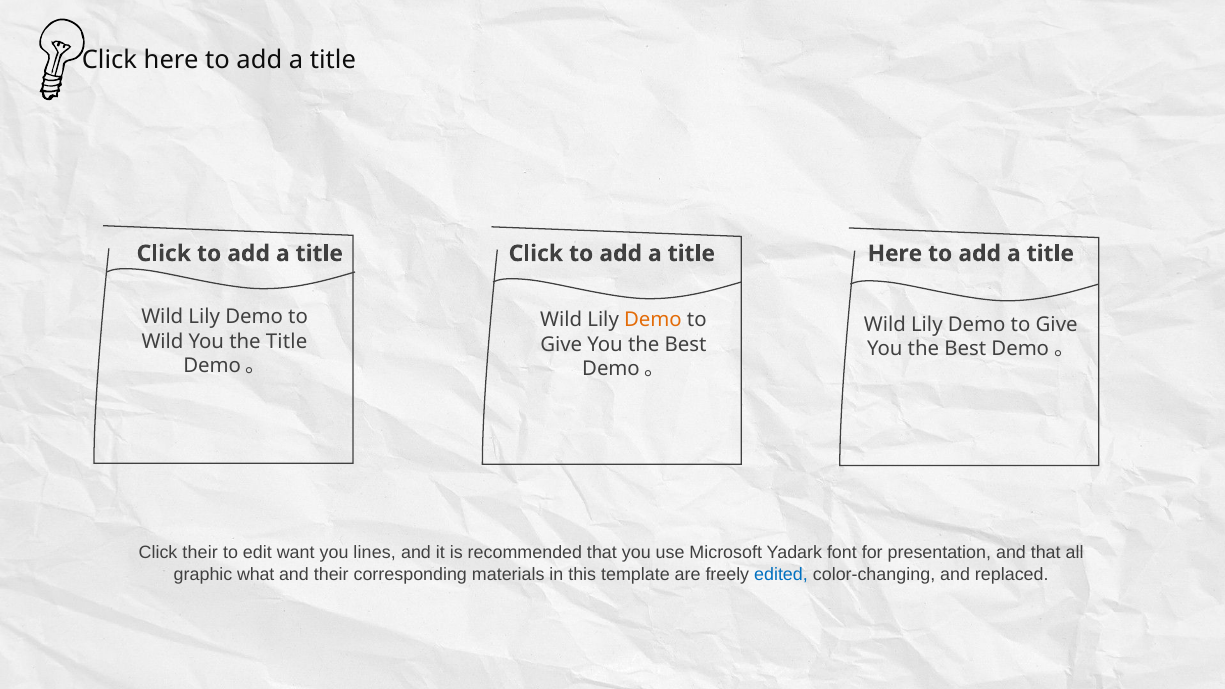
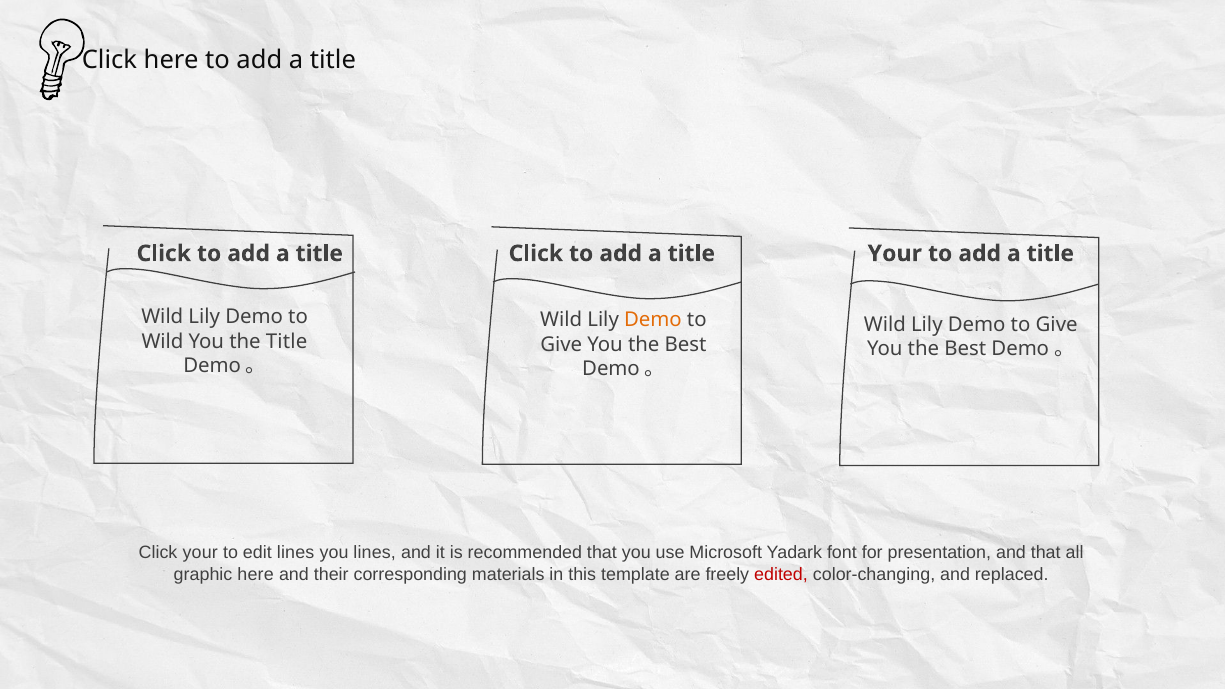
Here at (895, 254): Here -> Your
Click their: their -> your
edit want: want -> lines
graphic what: what -> here
edited colour: blue -> red
